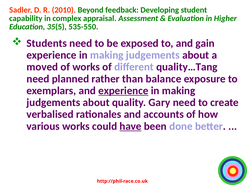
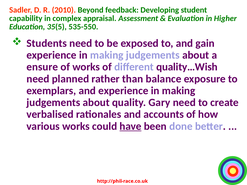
moved: moved -> ensure
quality…Tang: quality…Tang -> quality…Wish
experience at (123, 91) underline: present -> none
